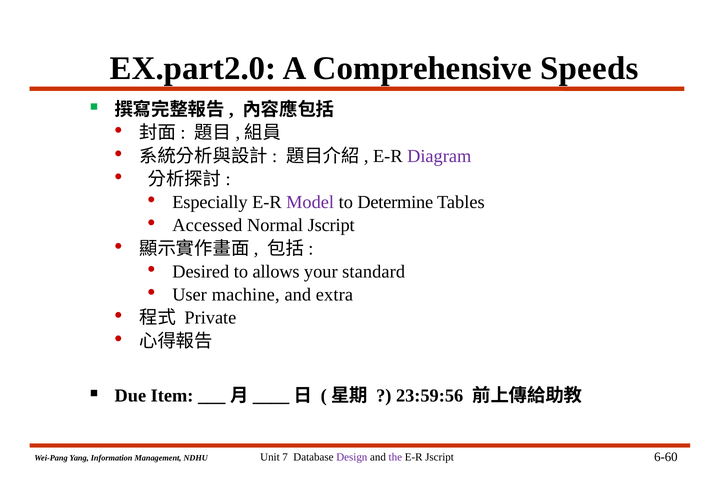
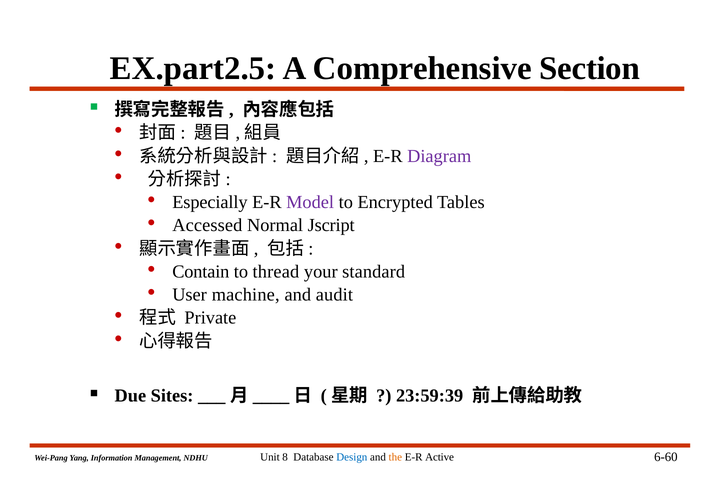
EX.part2.0: EX.part2.0 -> EX.part2.5
Speeds: Speeds -> Section
Determine: Determine -> Encrypted
Desired: Desired -> Contain
allows: allows -> thread
extra: extra -> audit
Item: Item -> Sites
23:59:56: 23:59:56 -> 23:59:39
7: 7 -> 8
Design colour: purple -> blue
the colour: purple -> orange
E-R Jscript: Jscript -> Active
